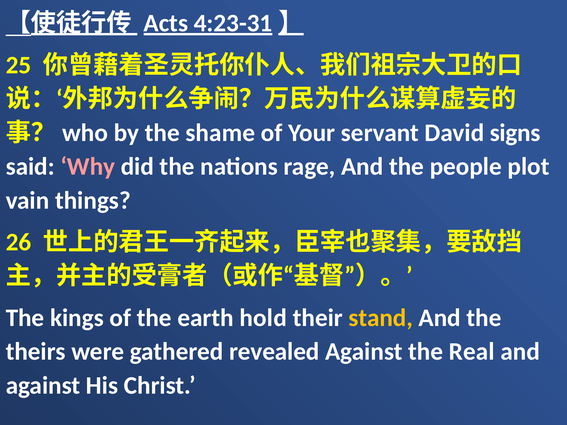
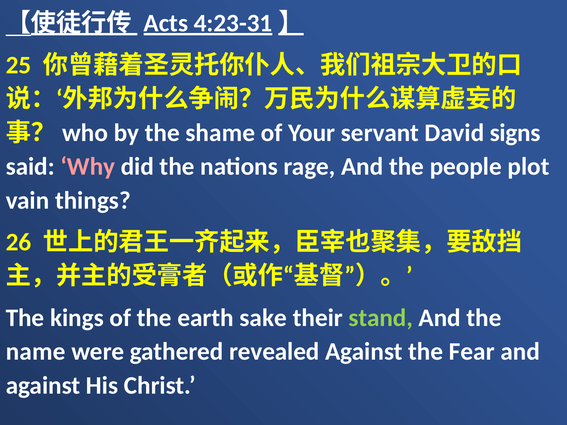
hold: hold -> sake
stand colour: yellow -> light green
theirs: theirs -> name
Real: Real -> Fear
